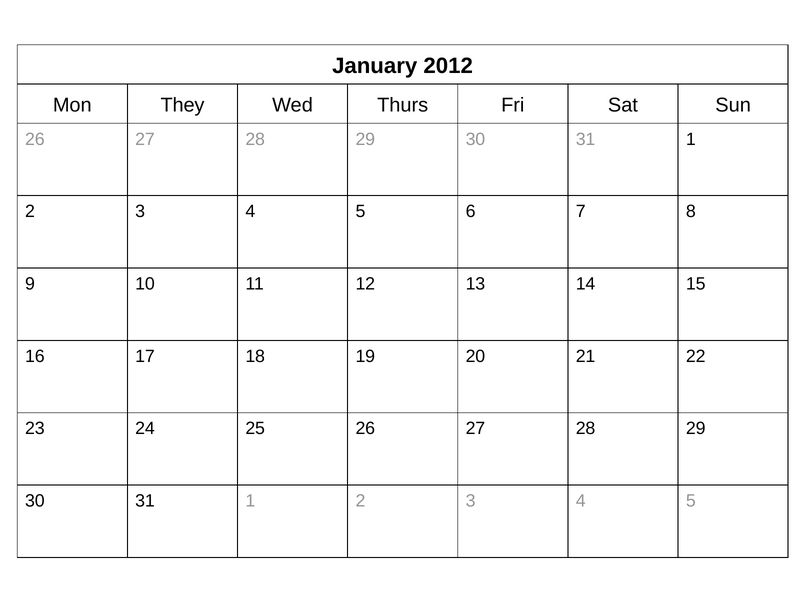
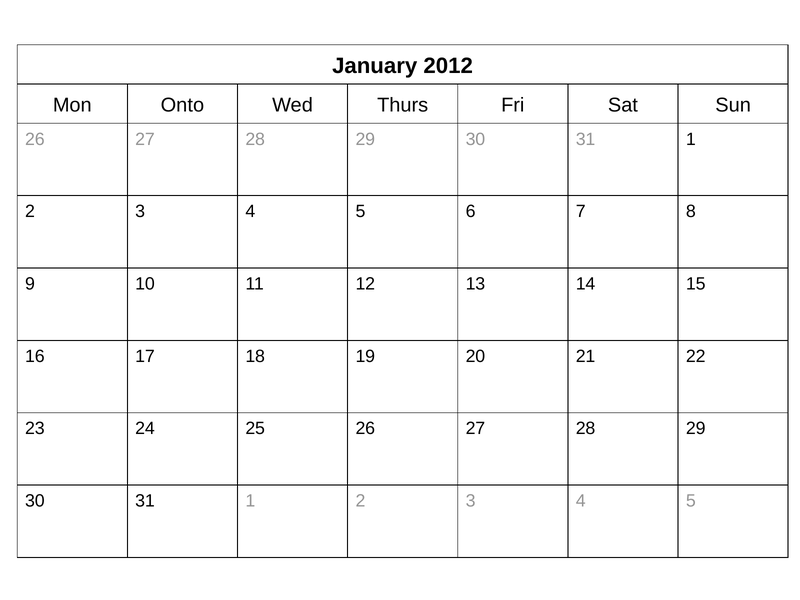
They: They -> Onto
